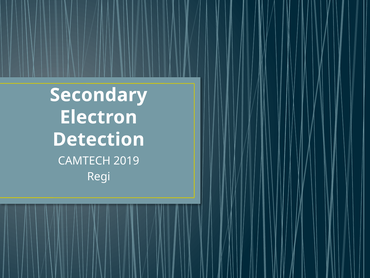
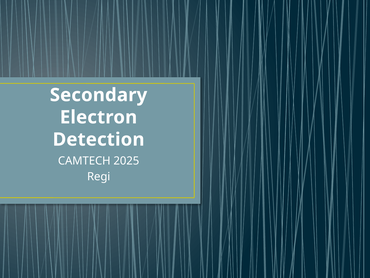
2019: 2019 -> 2025
